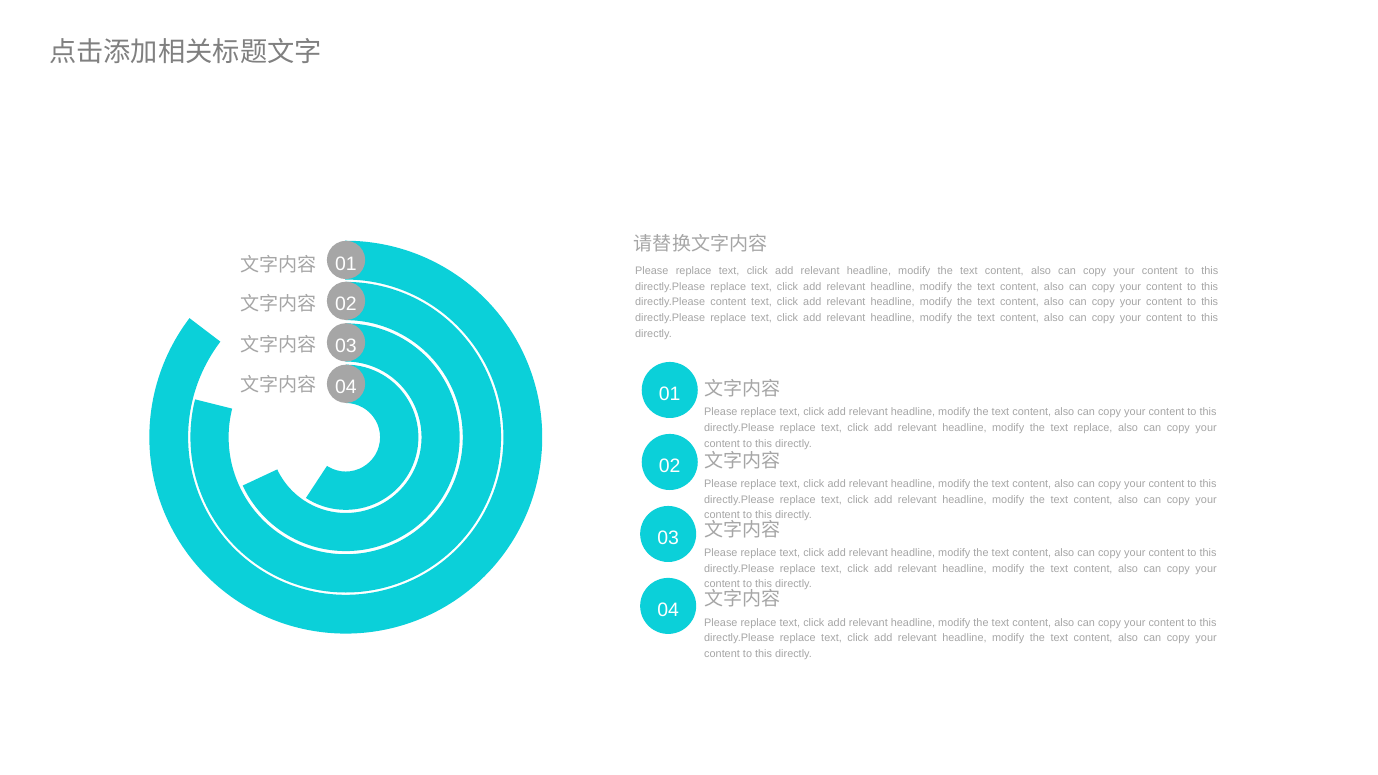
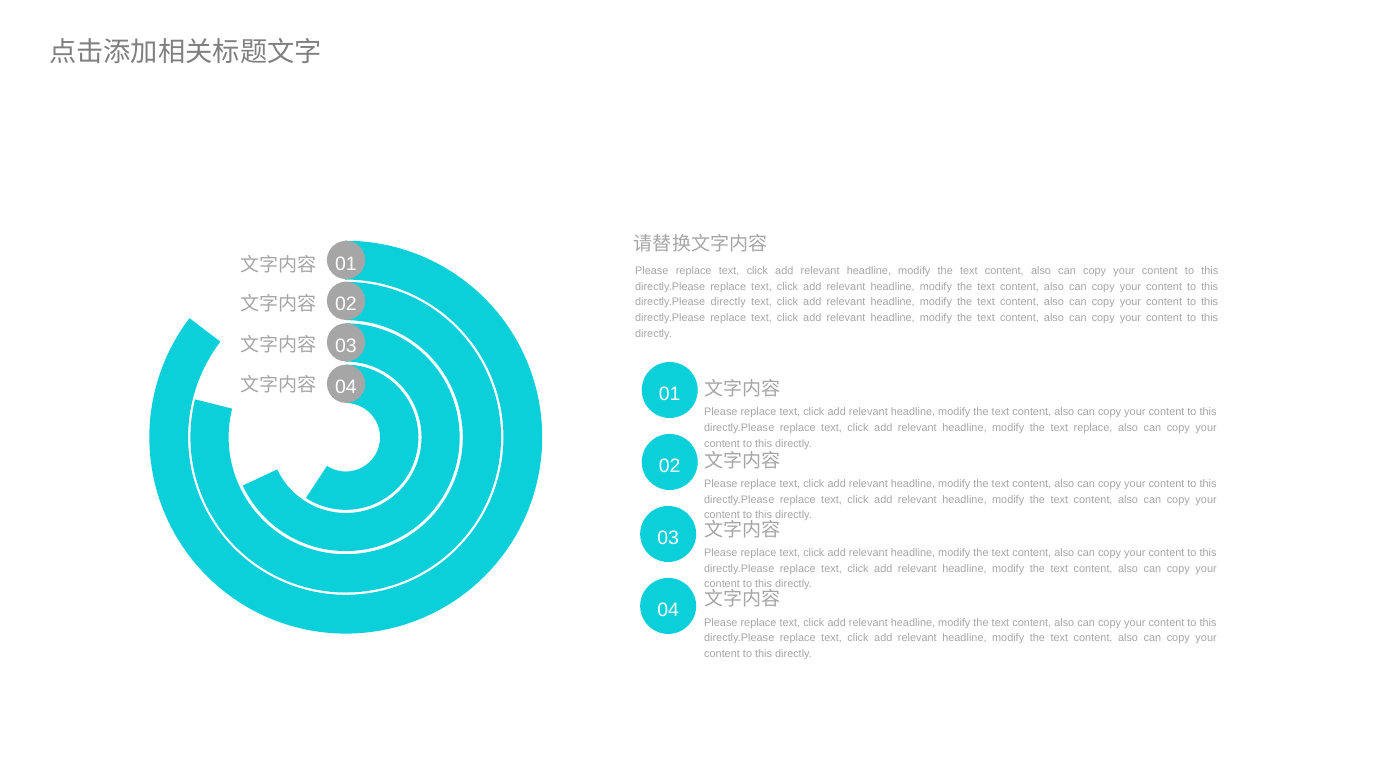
directly.Please content: content -> directly
